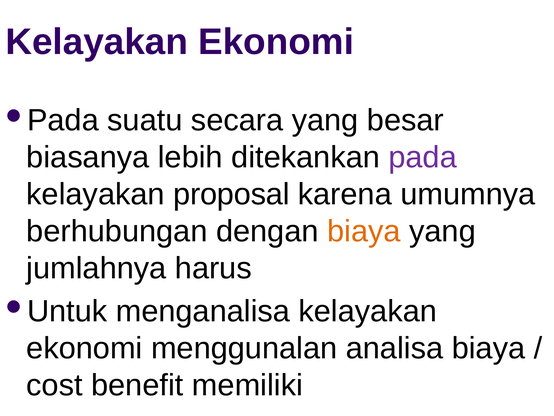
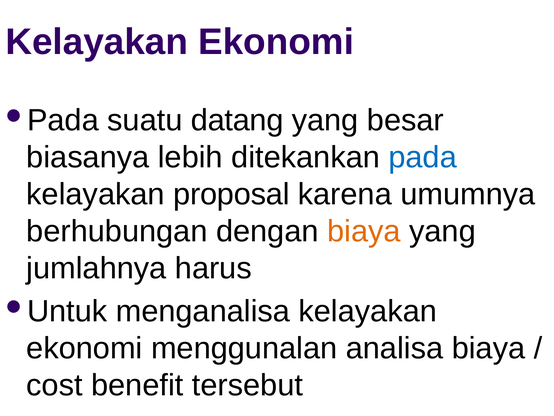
secara: secara -> datang
pada at (423, 157) colour: purple -> blue
memiliki: memiliki -> tersebut
